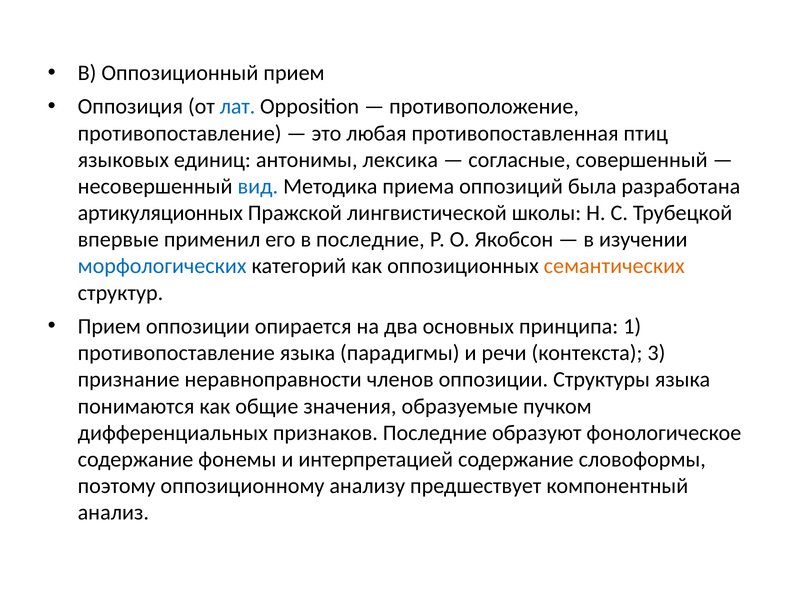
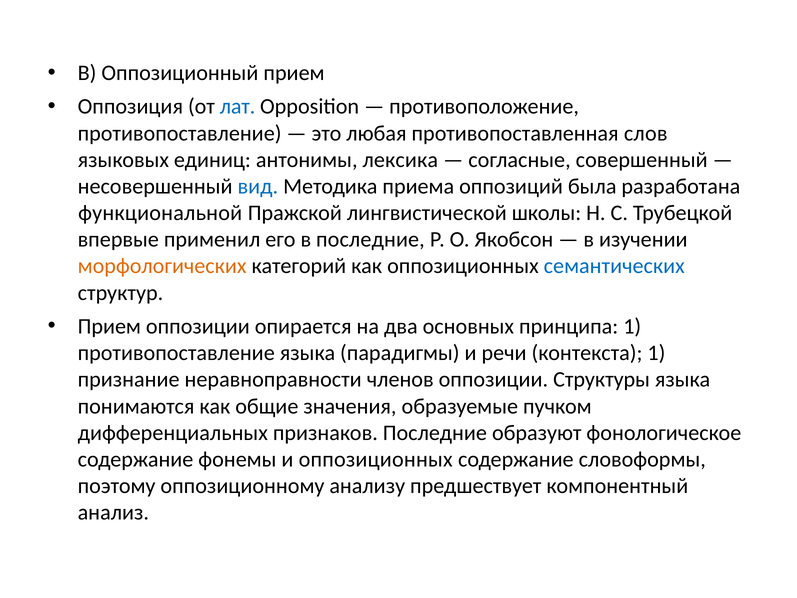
птиц: птиц -> слов
артикуляционных: артикуляционных -> функциональной
морфологических colour: blue -> orange
семантических colour: orange -> blue
контекста 3: 3 -> 1
и интерпретацией: интерпретацией -> оппозиционных
